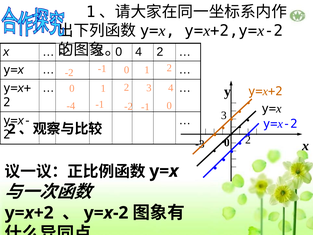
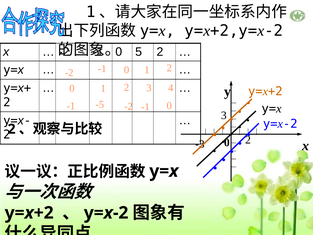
4 at (139, 52): 4 -> 5
-1 at (100, 104): -1 -> -5
-4 at (71, 106): -4 -> -1
